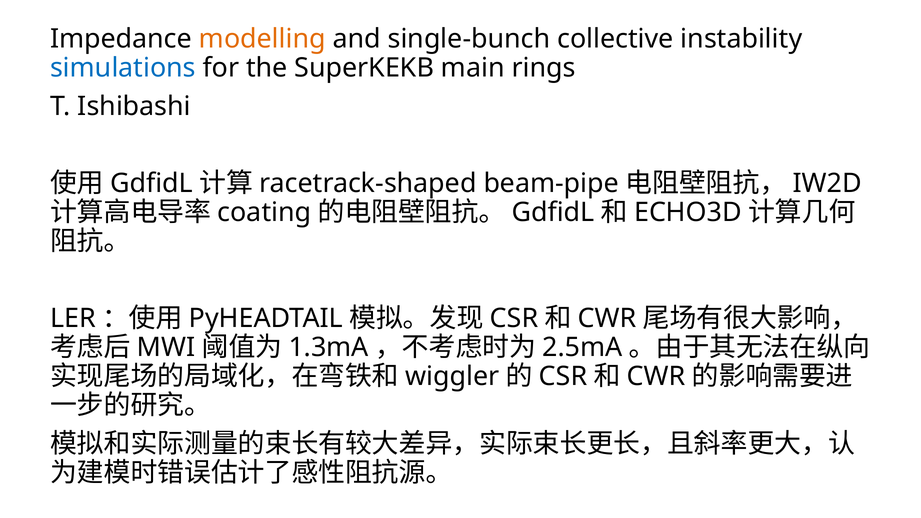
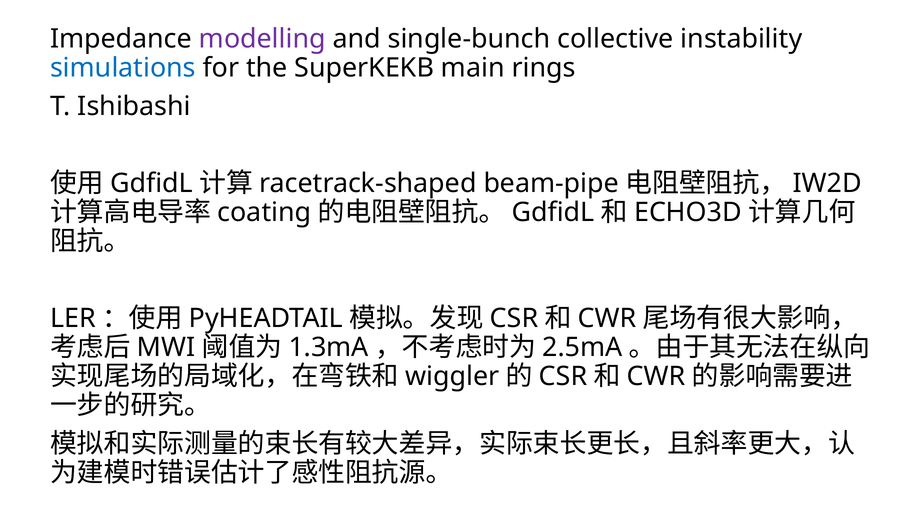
modelling colour: orange -> purple
